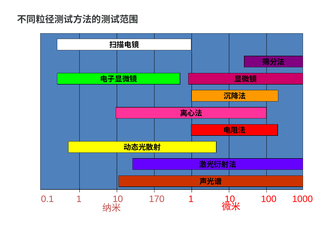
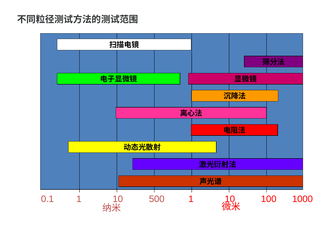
170: 170 -> 500
